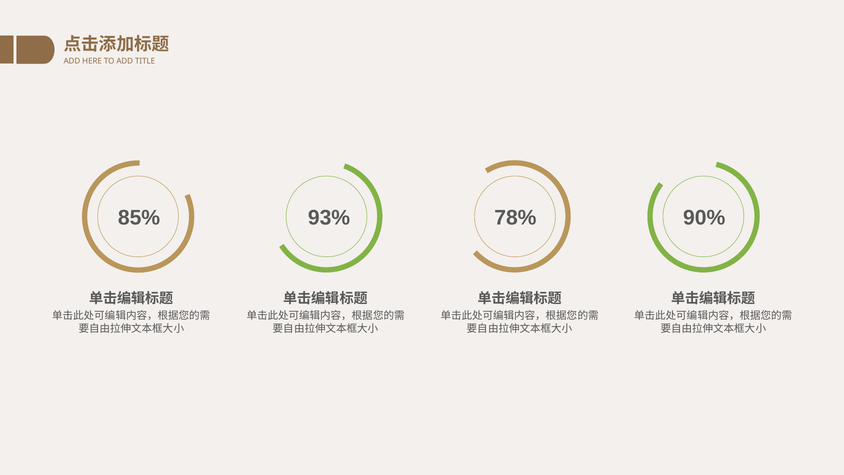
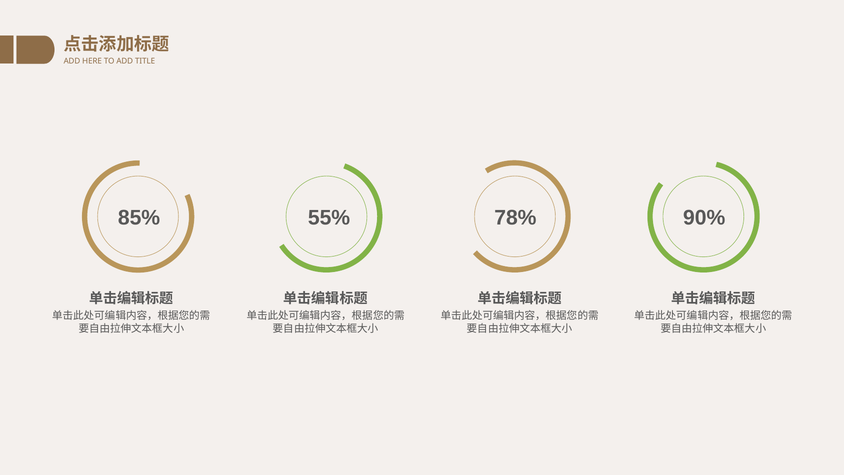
93%: 93% -> 55%
